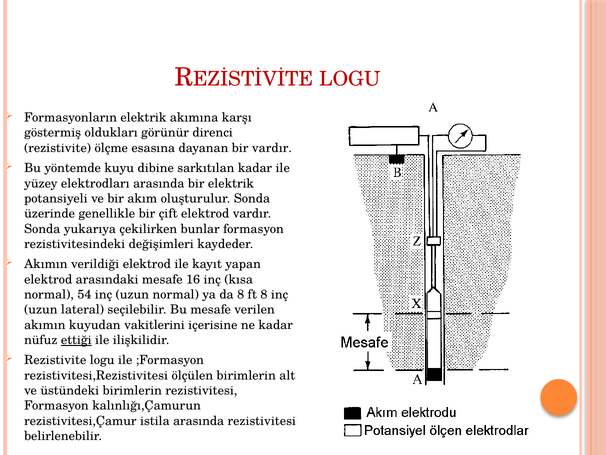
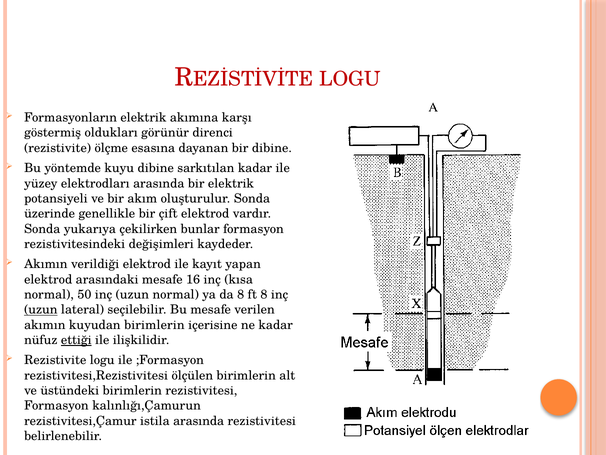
bir vardır: vardır -> dibine
54: 54 -> 50
uzun at (41, 309) underline: none -> present
kuyudan vakitlerini: vakitlerini -> birimlerin
